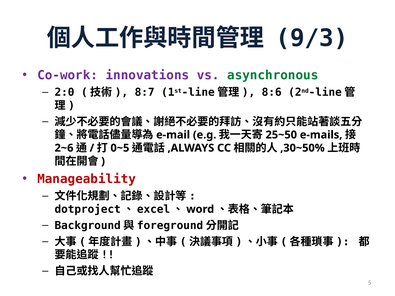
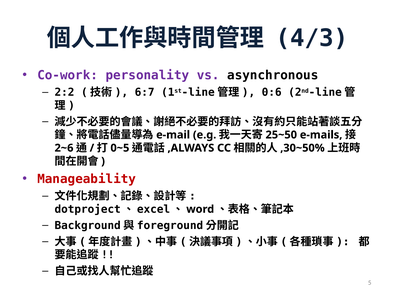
9/3: 9/3 -> 4/3
innovations: innovations -> personality
asynchronous colour: green -> black
2:0: 2:0 -> 2:2
8:7: 8:7 -> 6:7
8:6: 8:6 -> 0:6
